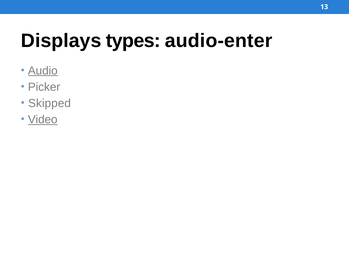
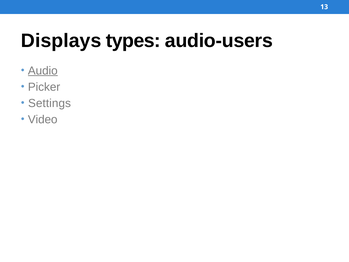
audio-enter: audio-enter -> audio-users
Skipped: Skipped -> Settings
Video underline: present -> none
